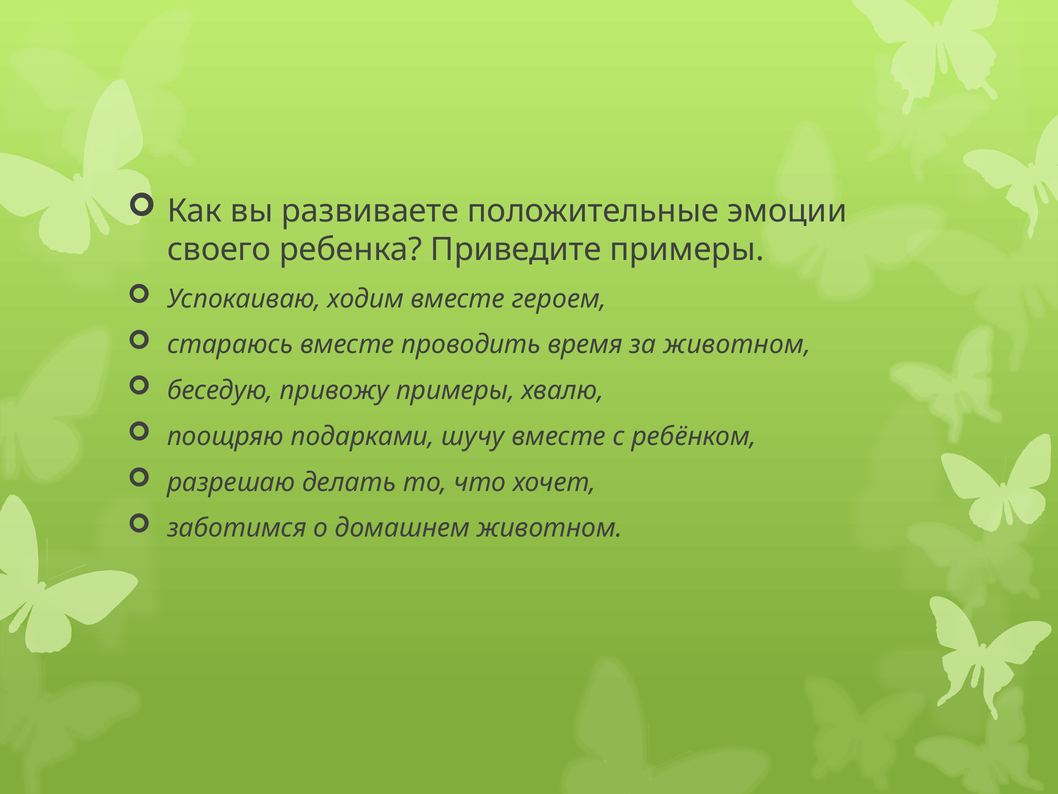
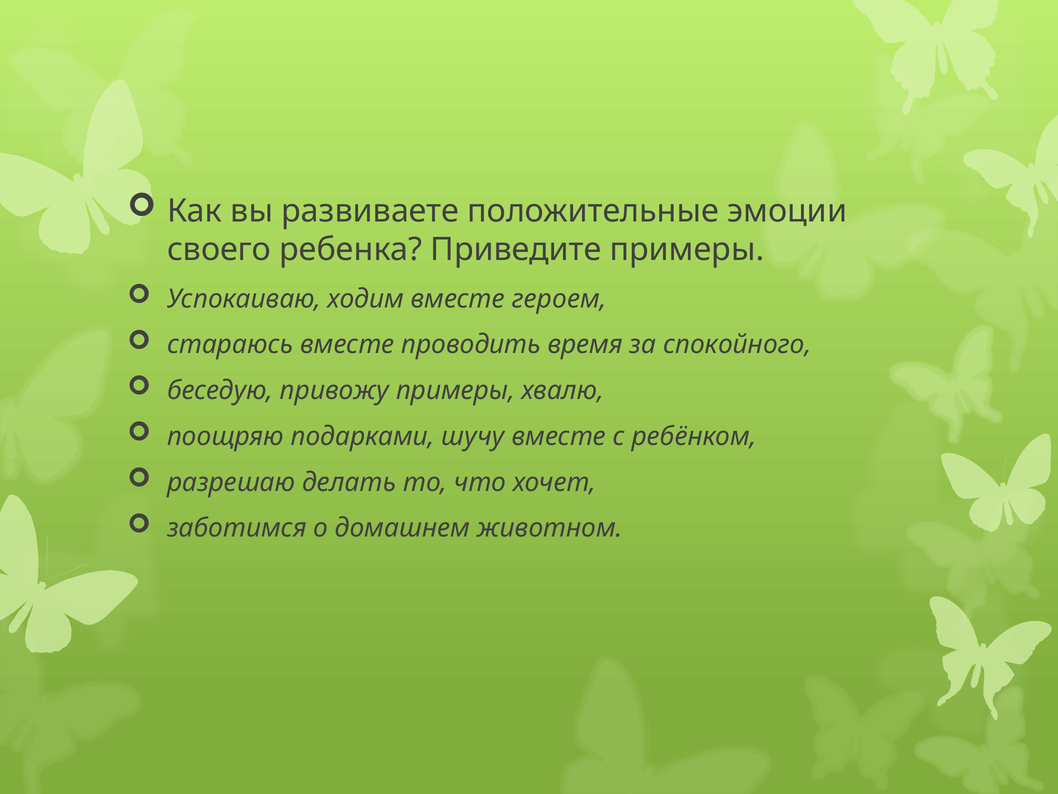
за животном: животном -> спокойного
